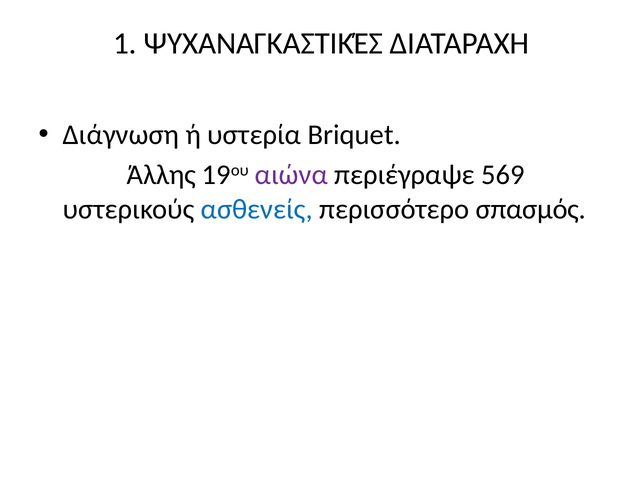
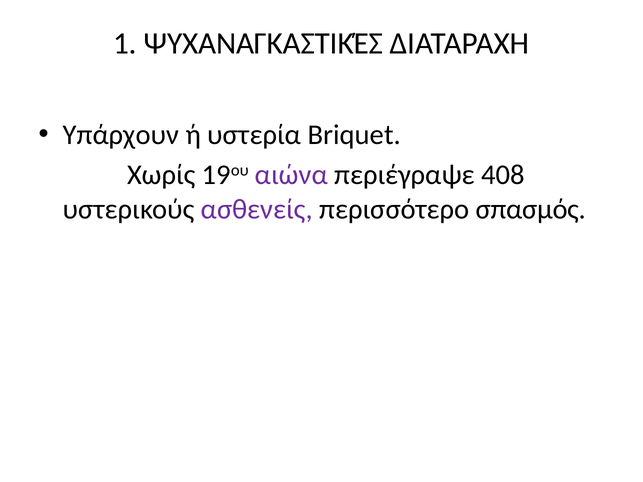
Διάγνωση: Διάγνωση -> Υπάρχουν
Άλλης: Άλλης -> Χωρίς
569: 569 -> 408
ασθενείς colour: blue -> purple
